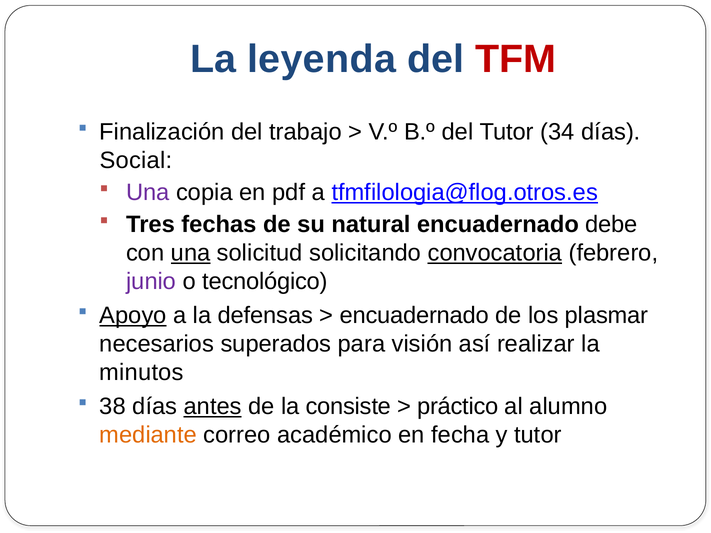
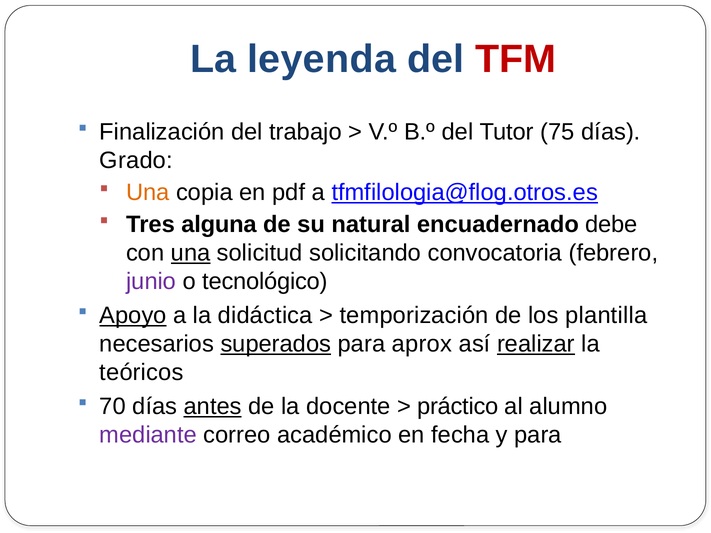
34: 34 -> 75
Social: Social -> Grado
Una at (148, 193) colour: purple -> orange
fechas: fechas -> alguna
convocatoria underline: present -> none
defensas: defensas -> didáctica
encuadernado at (414, 316): encuadernado -> temporización
plasmar: plasmar -> plantilla
superados underline: none -> present
visión: visión -> aprox
realizar underline: none -> present
minutos: minutos -> teóricos
38: 38 -> 70
consiste: consiste -> docente
mediante colour: orange -> purple
y tutor: tutor -> para
